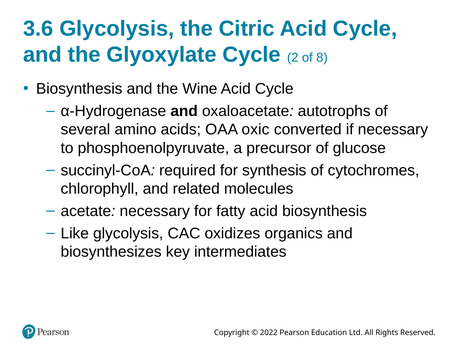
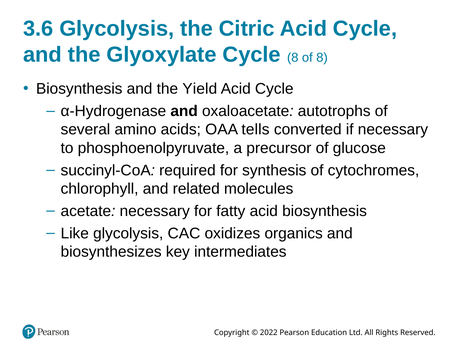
Cycle 2: 2 -> 8
Wine: Wine -> Yield
oxic: oxic -> tells
